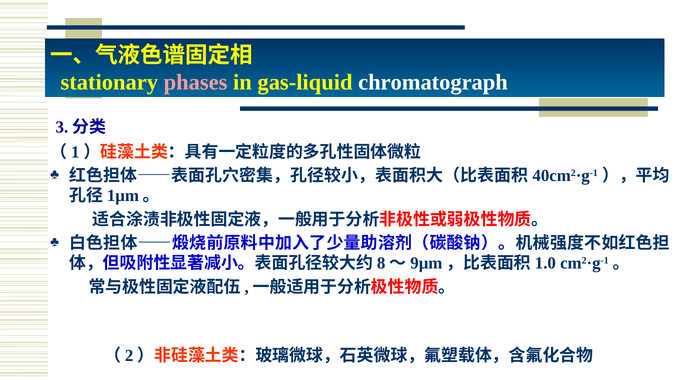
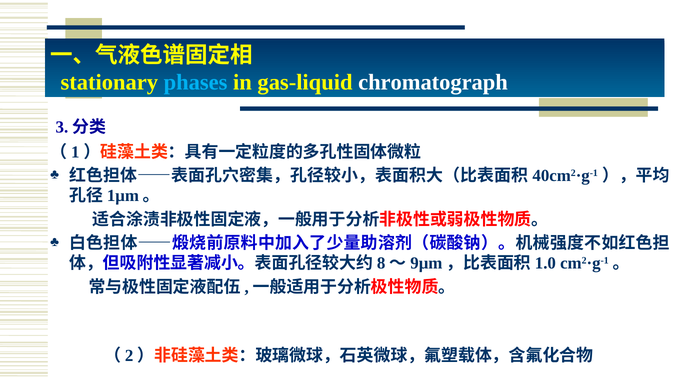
phases colour: pink -> light blue
